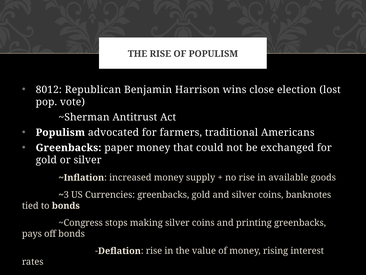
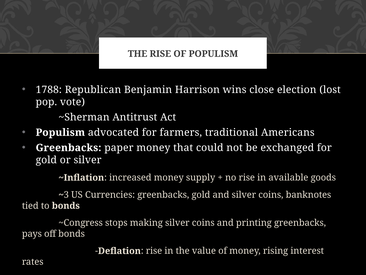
8012: 8012 -> 1788
